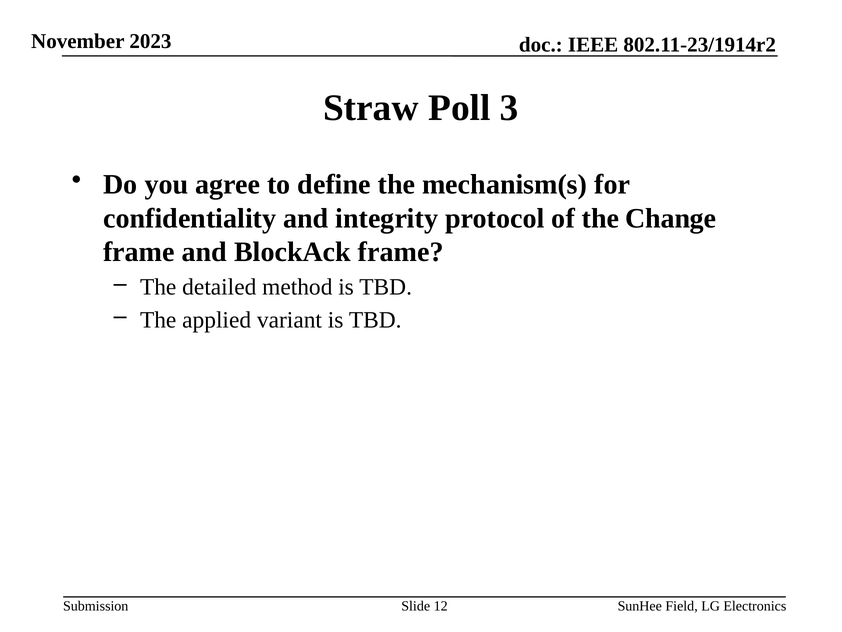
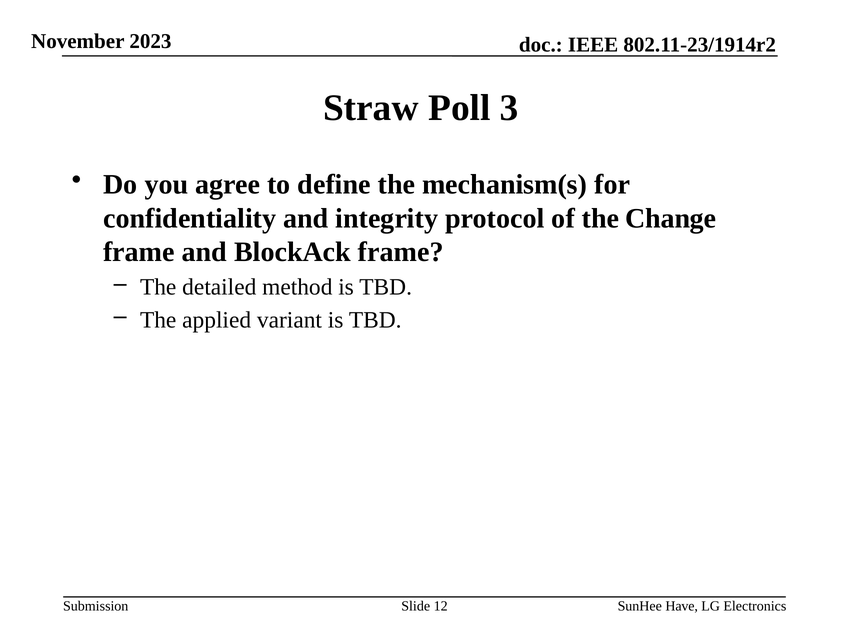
Field: Field -> Have
